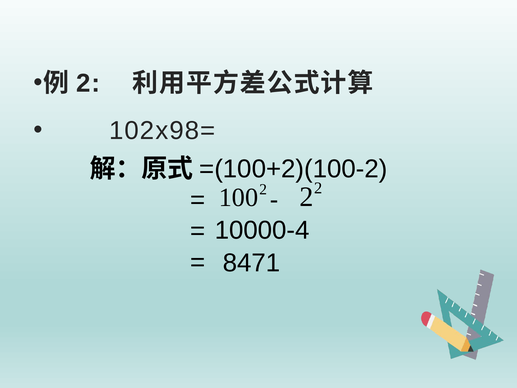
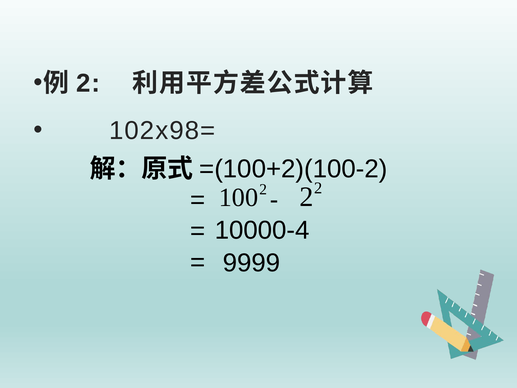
8471: 8471 -> 9999
